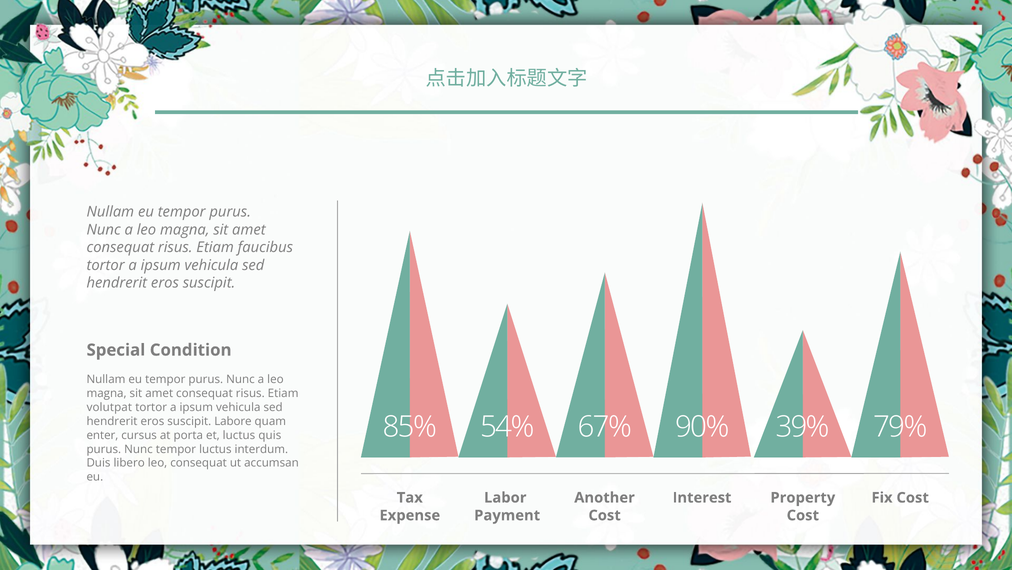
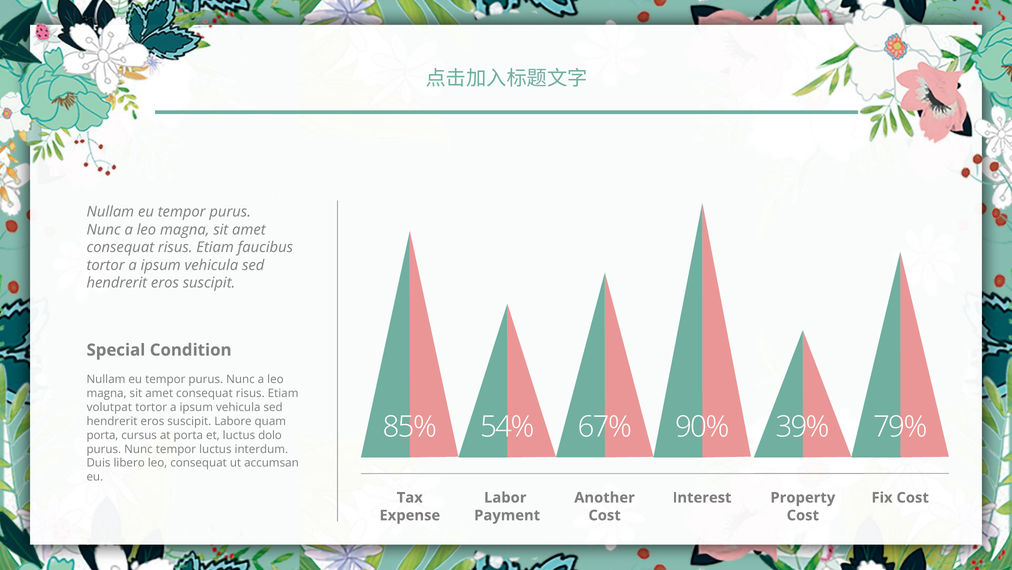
enter at (102, 435): enter -> porta
quis: quis -> dolo
